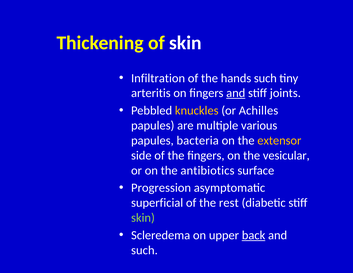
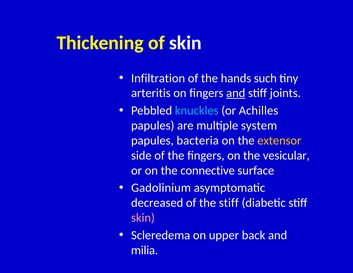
knuckles colour: yellow -> light blue
various: various -> system
antibiotics: antibiotics -> connective
Progression: Progression -> Gadolinium
superficial: superficial -> decreased
the rest: rest -> stiff
skin at (143, 218) colour: light green -> pink
back underline: present -> none
such at (144, 250): such -> milia
